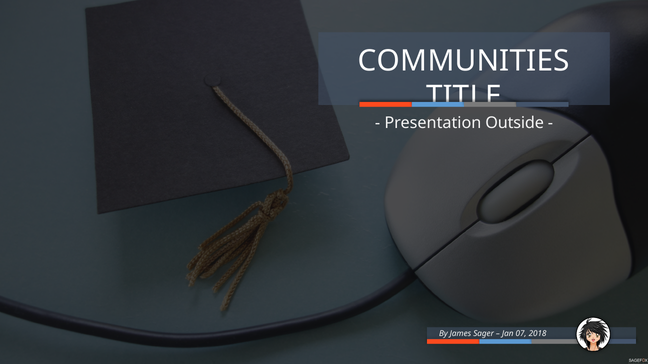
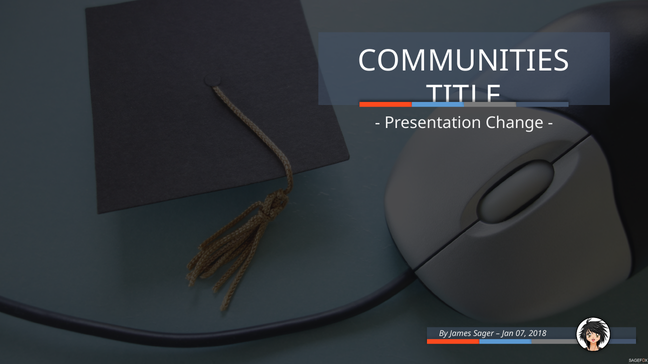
Outside: Outside -> Change
